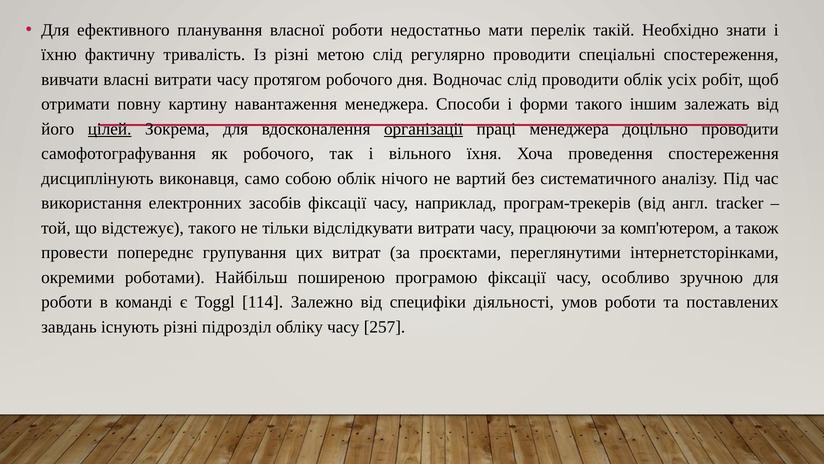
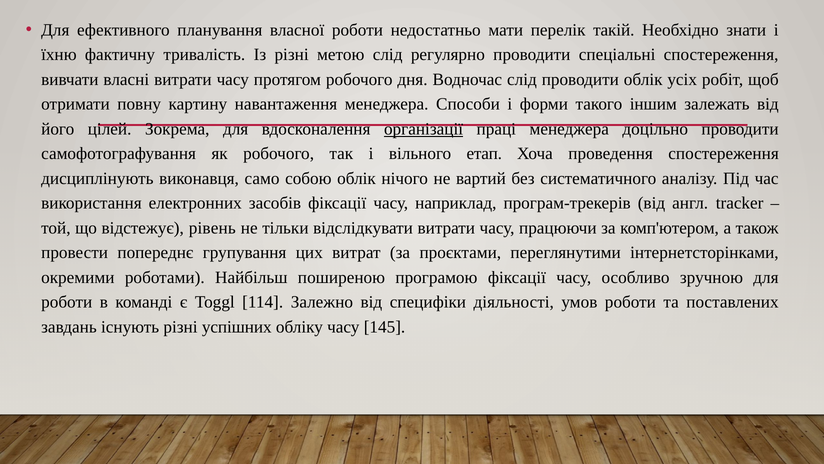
цілей underline: present -> none
їхня: їхня -> етап
відстежує такого: такого -> рівень
підрозділ: підрозділ -> успішних
257: 257 -> 145
